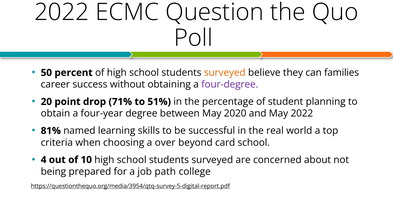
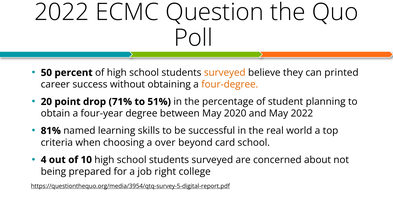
families: families -> printed
four-degree colour: purple -> orange
path: path -> right
